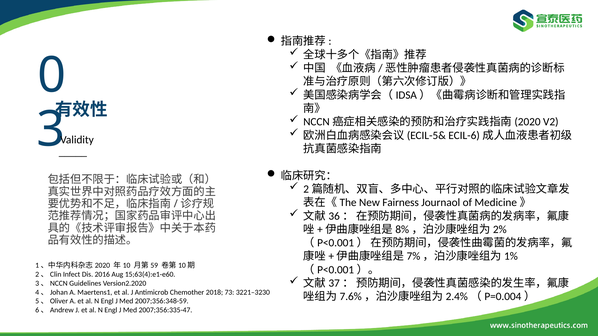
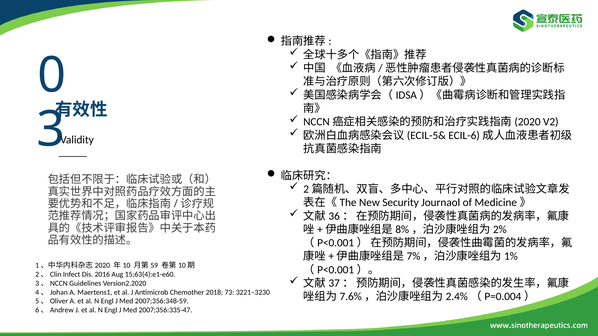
Fairness: Fairness -> Security
